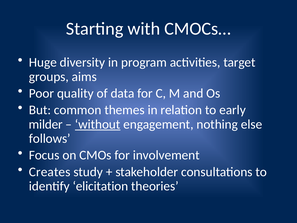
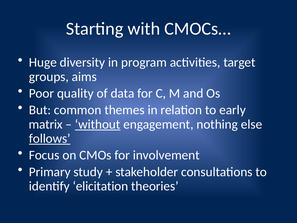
milder: milder -> matrix
follows underline: none -> present
Creates: Creates -> Primary
